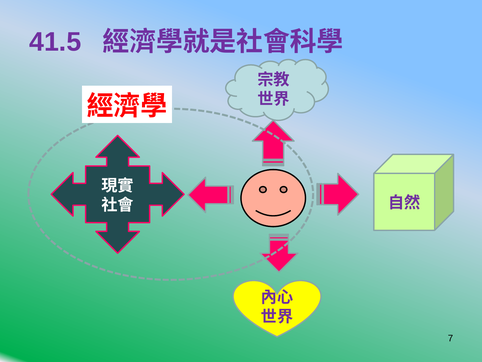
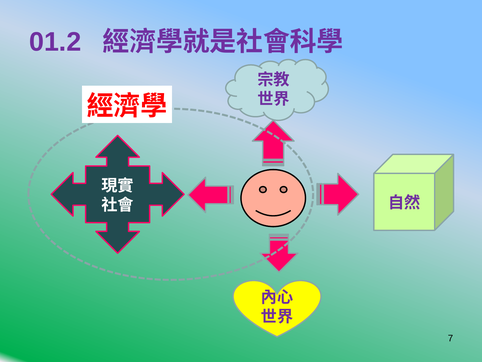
41.5: 41.5 -> 01.2
